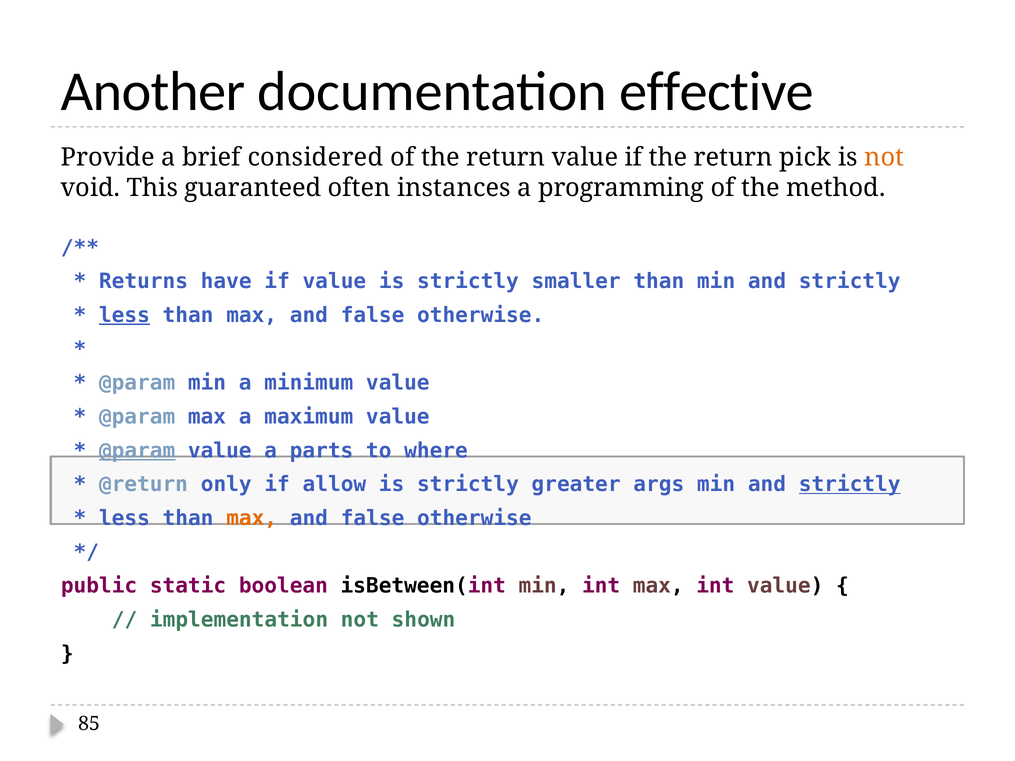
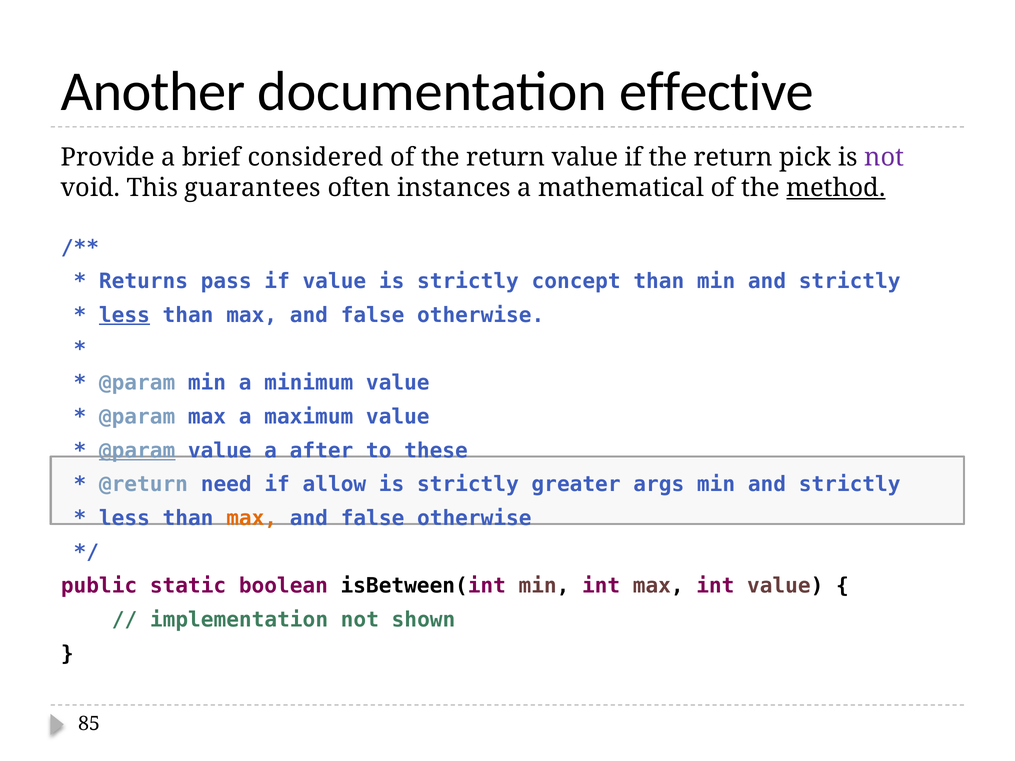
not at (884, 157) colour: orange -> purple
guaranteed: guaranteed -> guarantees
programming: programming -> mathematical
method underline: none -> present
have: have -> pass
smaller: smaller -> concept
parts: parts -> after
where: where -> these
only: only -> need
strictly at (850, 485) underline: present -> none
